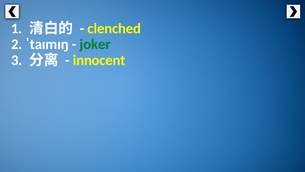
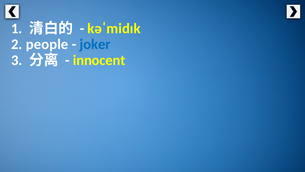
clenched: clenched -> kəˈmidɪk
ˈtaɪmɪŋ: ˈtaɪmɪŋ -> people
joker colour: green -> blue
